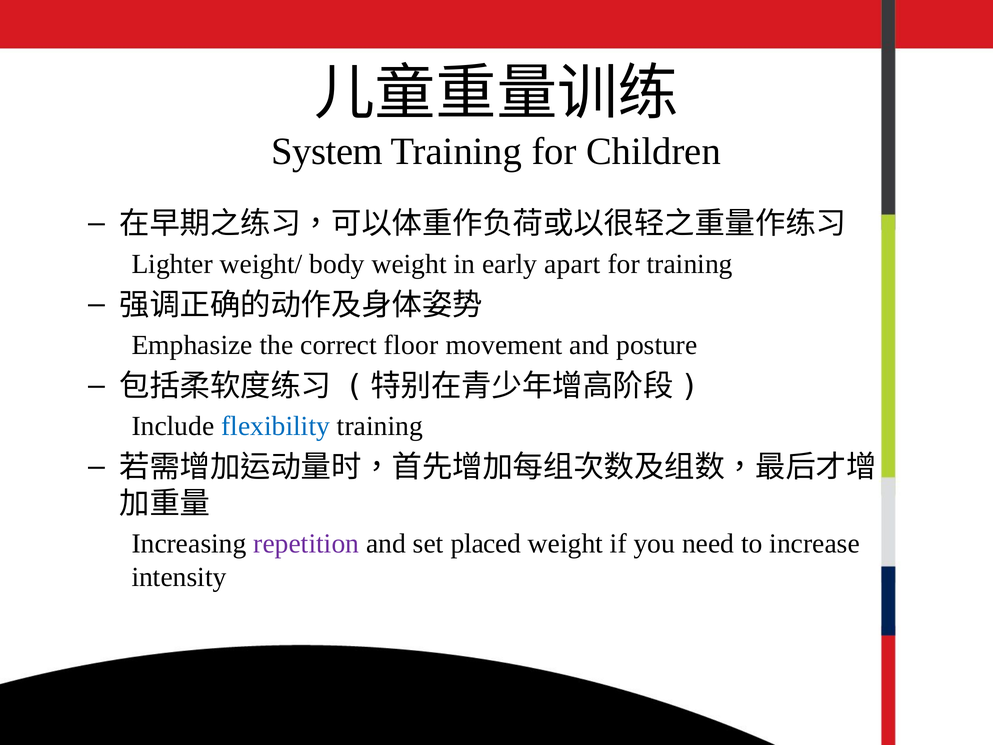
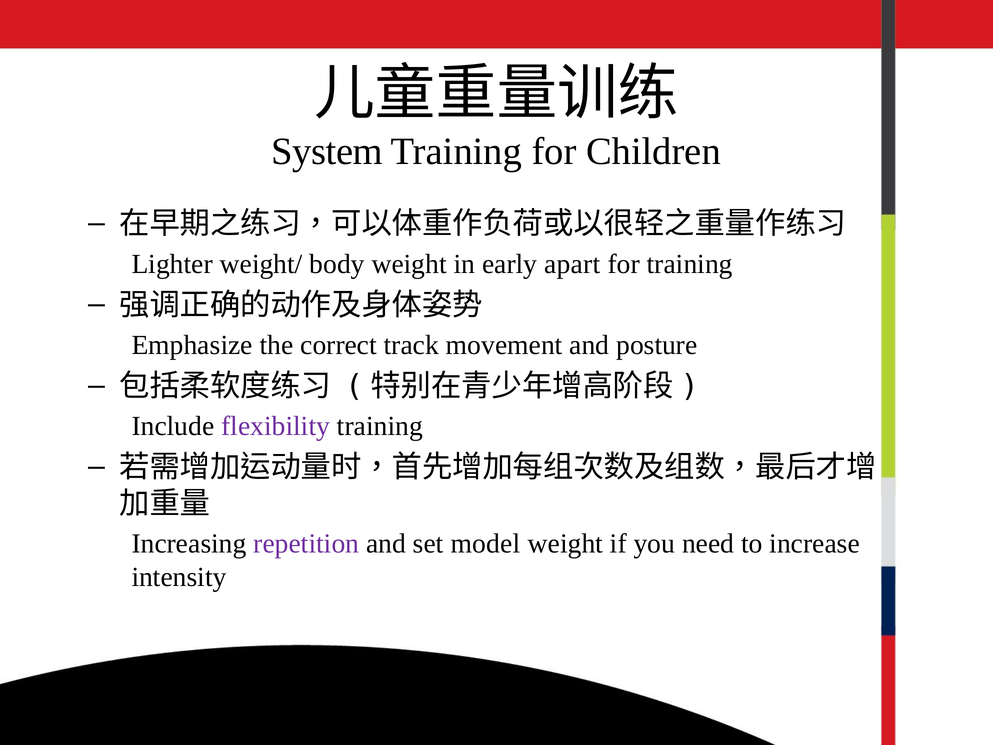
floor: floor -> track
flexibility colour: blue -> purple
placed: placed -> model
